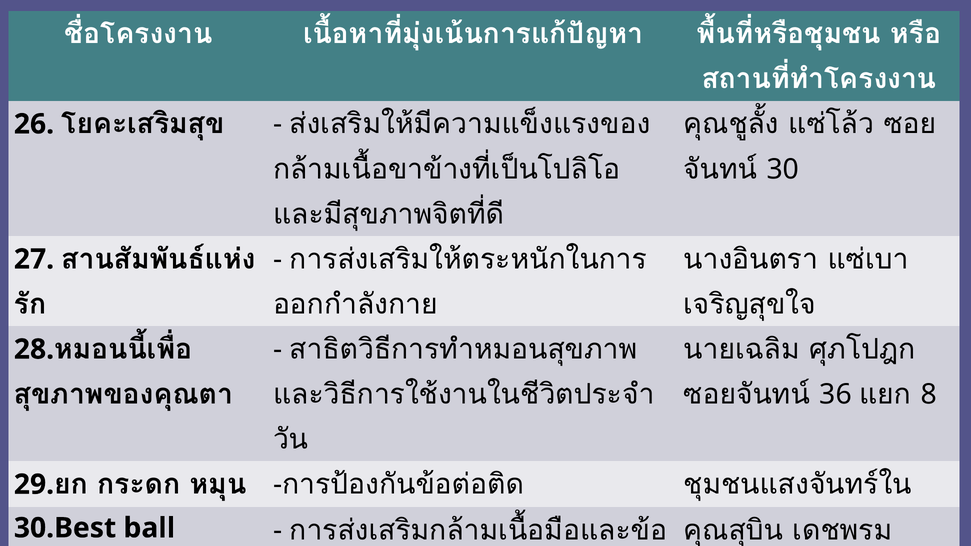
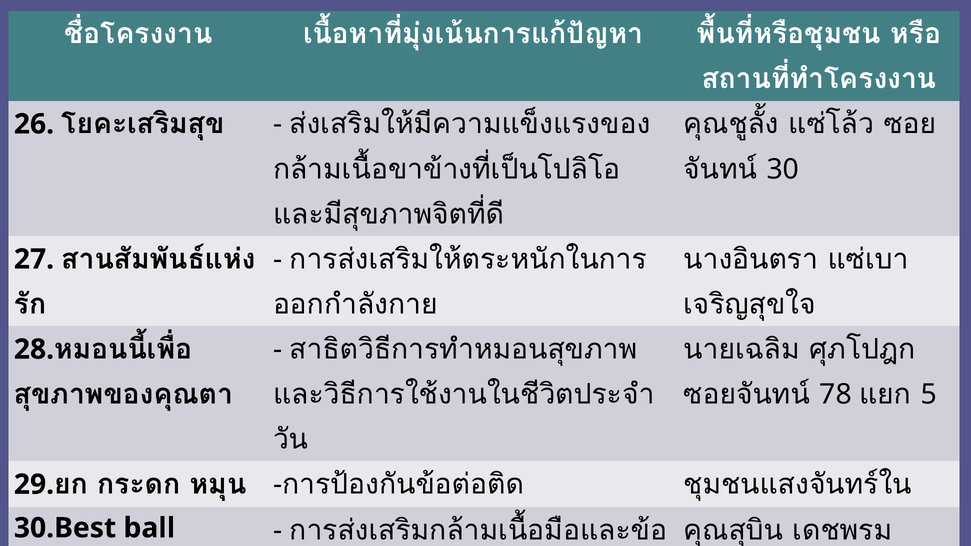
36: 36 -> 78
8: 8 -> 5
